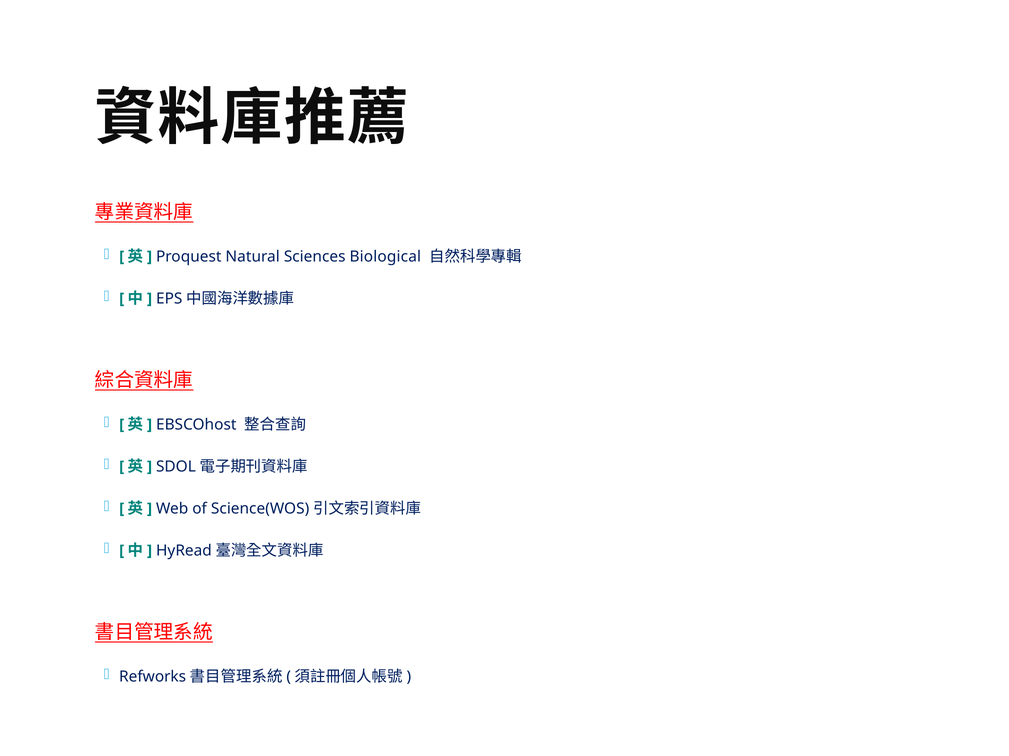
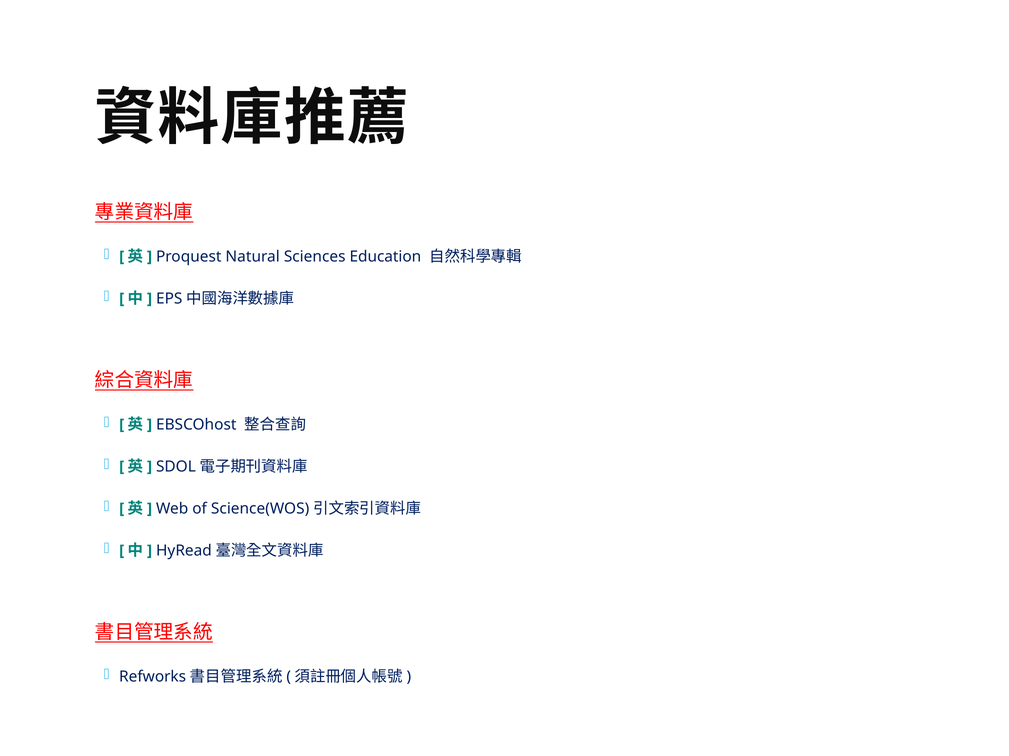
Biological: Biological -> Education
